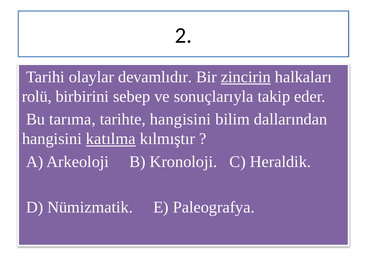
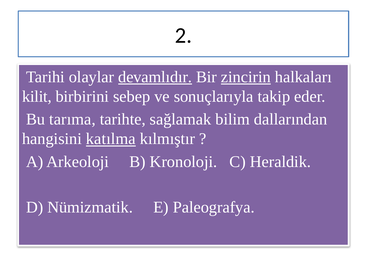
devamlıdır underline: none -> present
rolü: rolü -> kilit
tarihte hangisini: hangisini -> sağlamak
